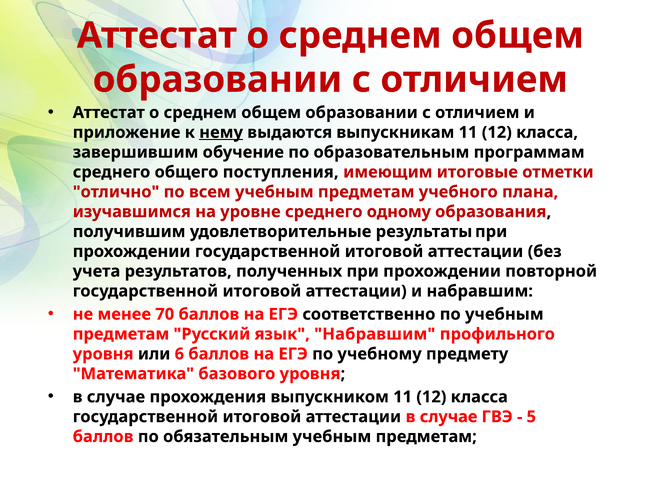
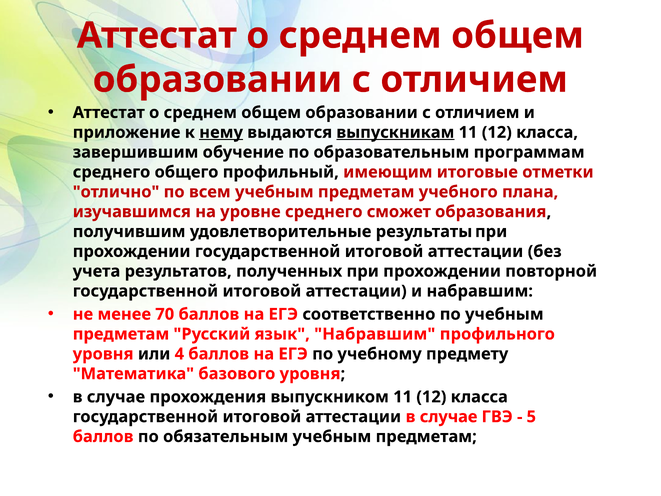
выпускникам underline: none -> present
поступления: поступления -> профильный
одному: одному -> сможет
6: 6 -> 4
